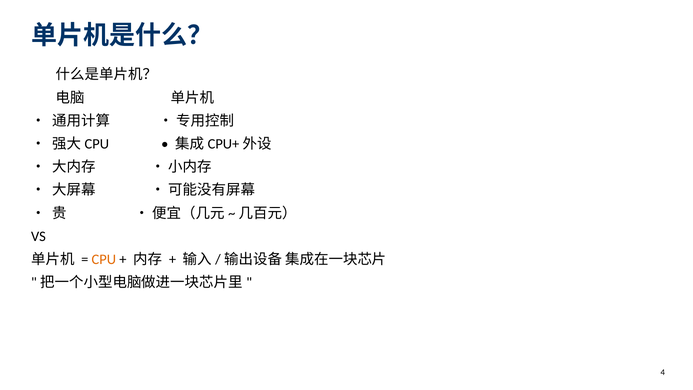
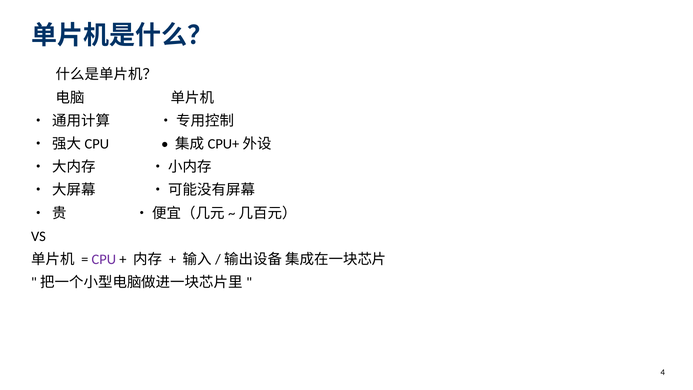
CPU colour: orange -> purple
